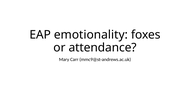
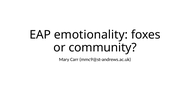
attendance: attendance -> community
